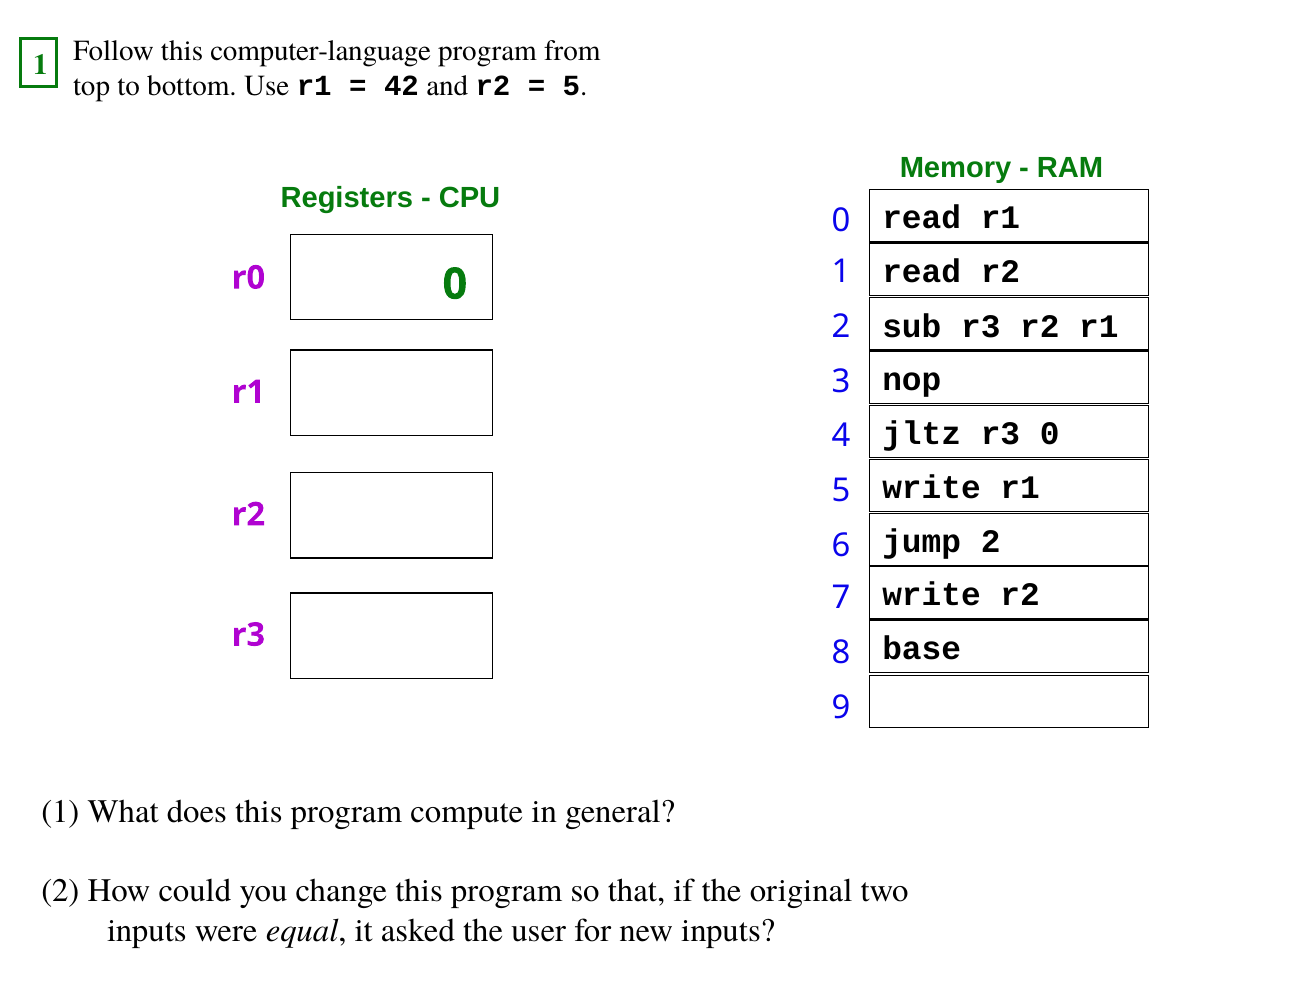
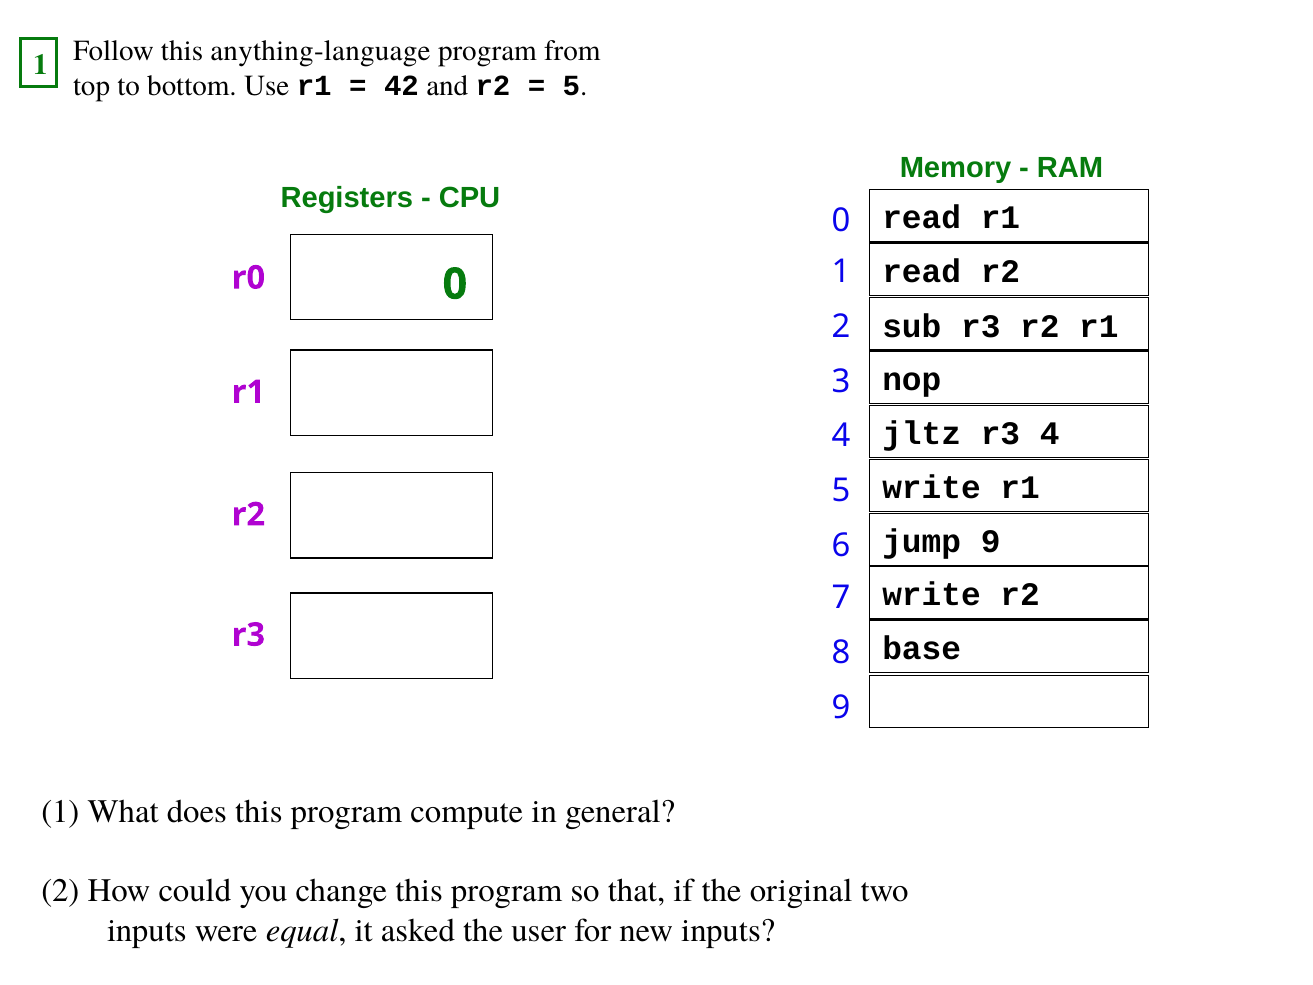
computer-language: computer-language -> anything-language
r3 0: 0 -> 4
jump 2: 2 -> 9
